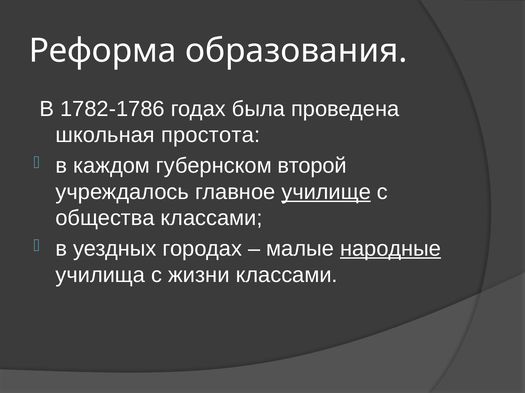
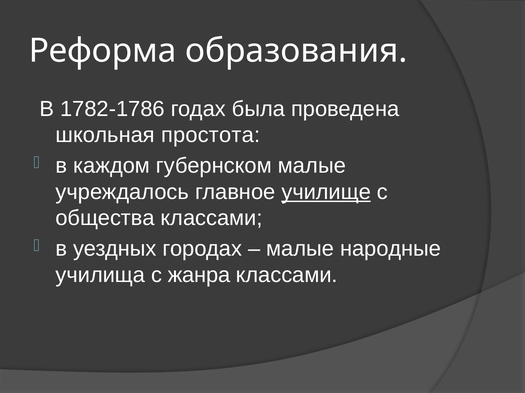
губернском второй: второй -> малые
народные underline: present -> none
жизни: жизни -> жанра
